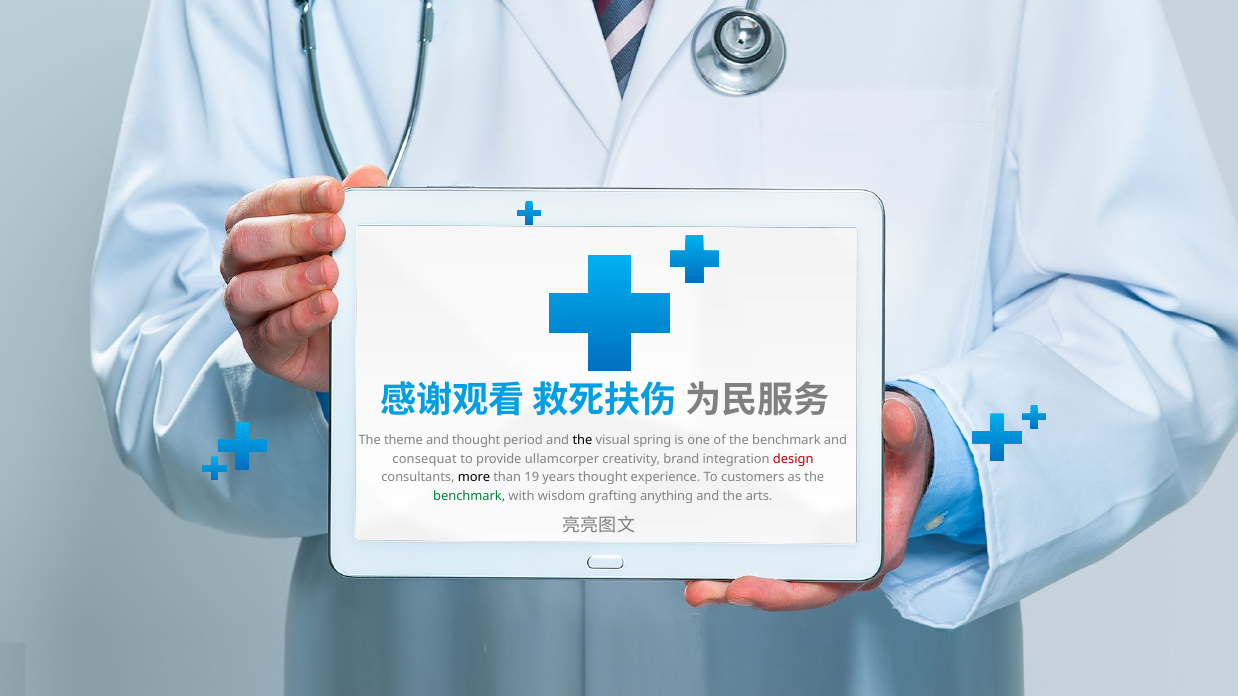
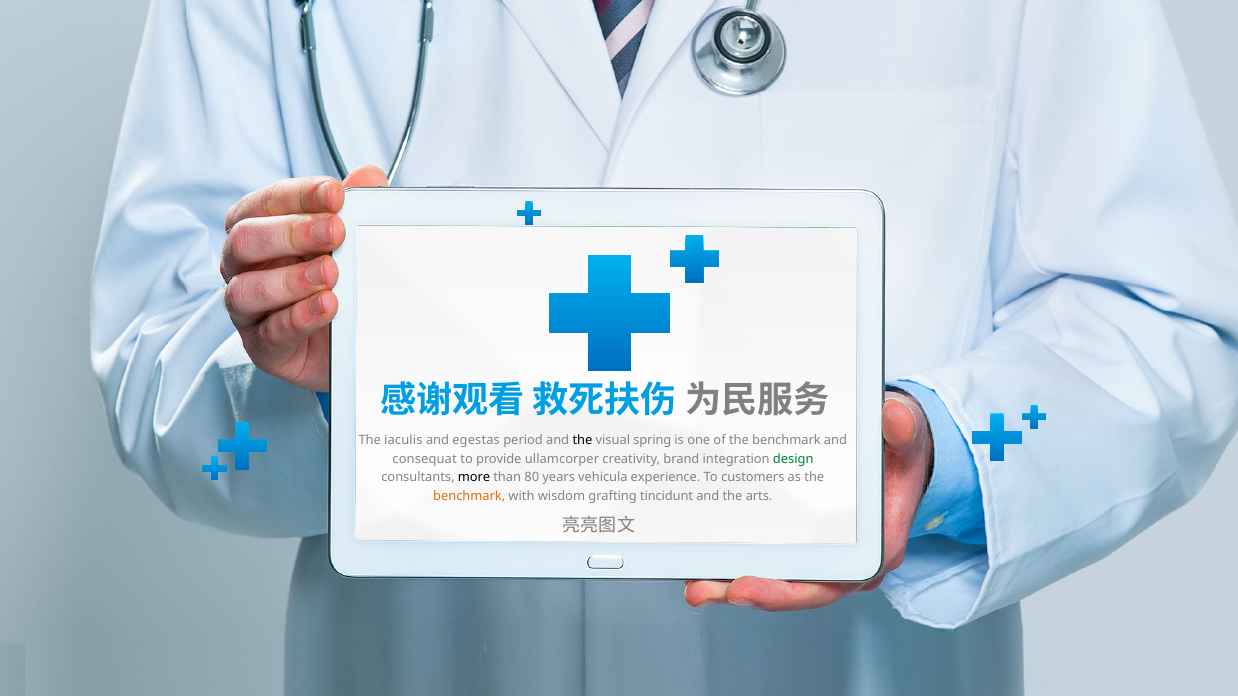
theme: theme -> iaculis
and thought: thought -> egestas
design colour: red -> green
19: 19 -> 80
years thought: thought -> vehicula
benchmark at (469, 496) colour: green -> orange
anything: anything -> tincidunt
